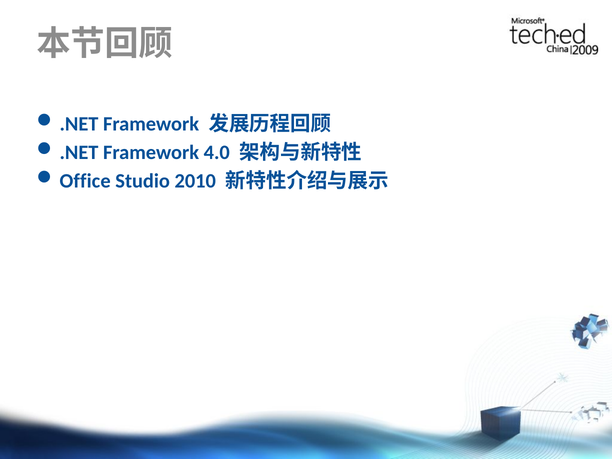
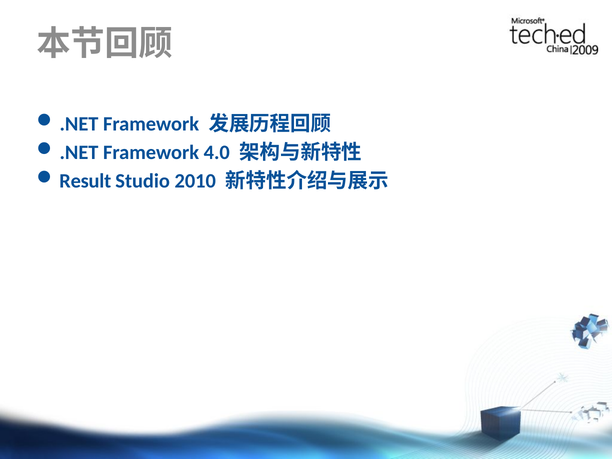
Office: Office -> Result
